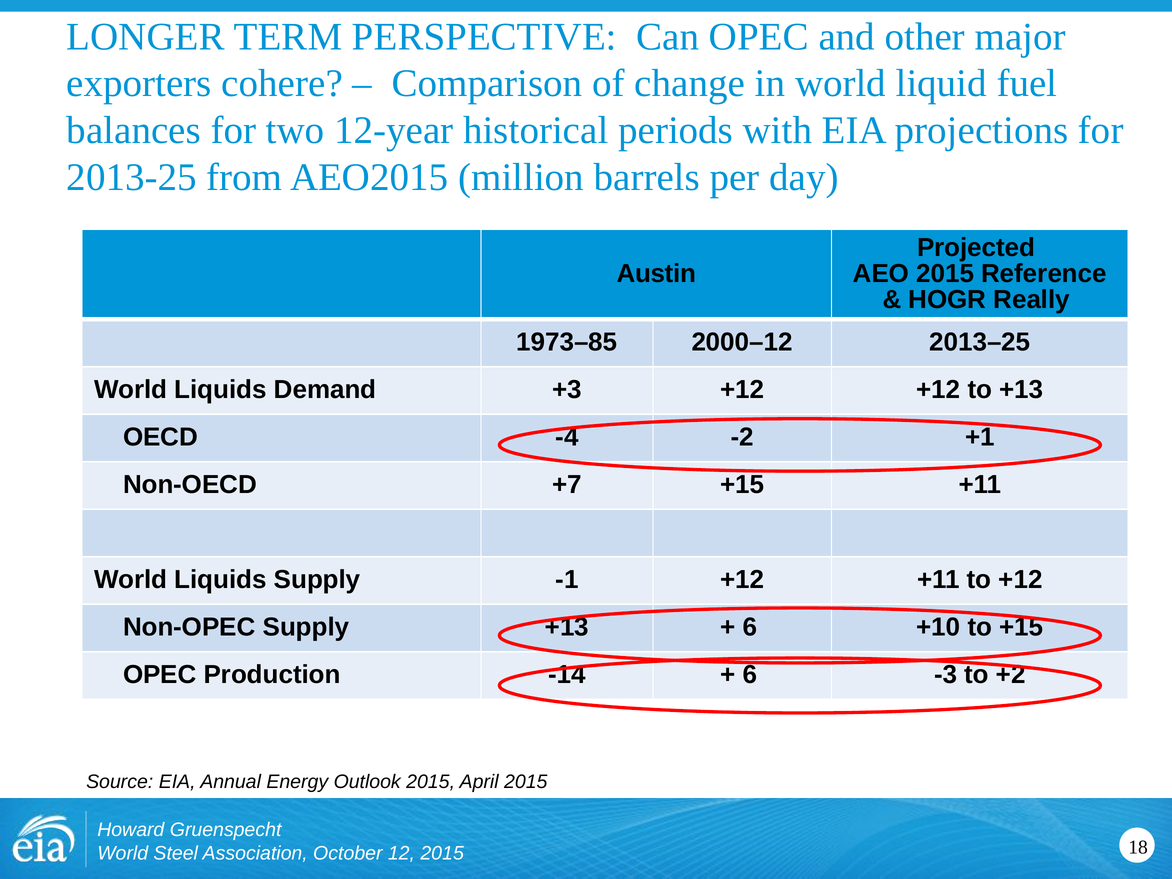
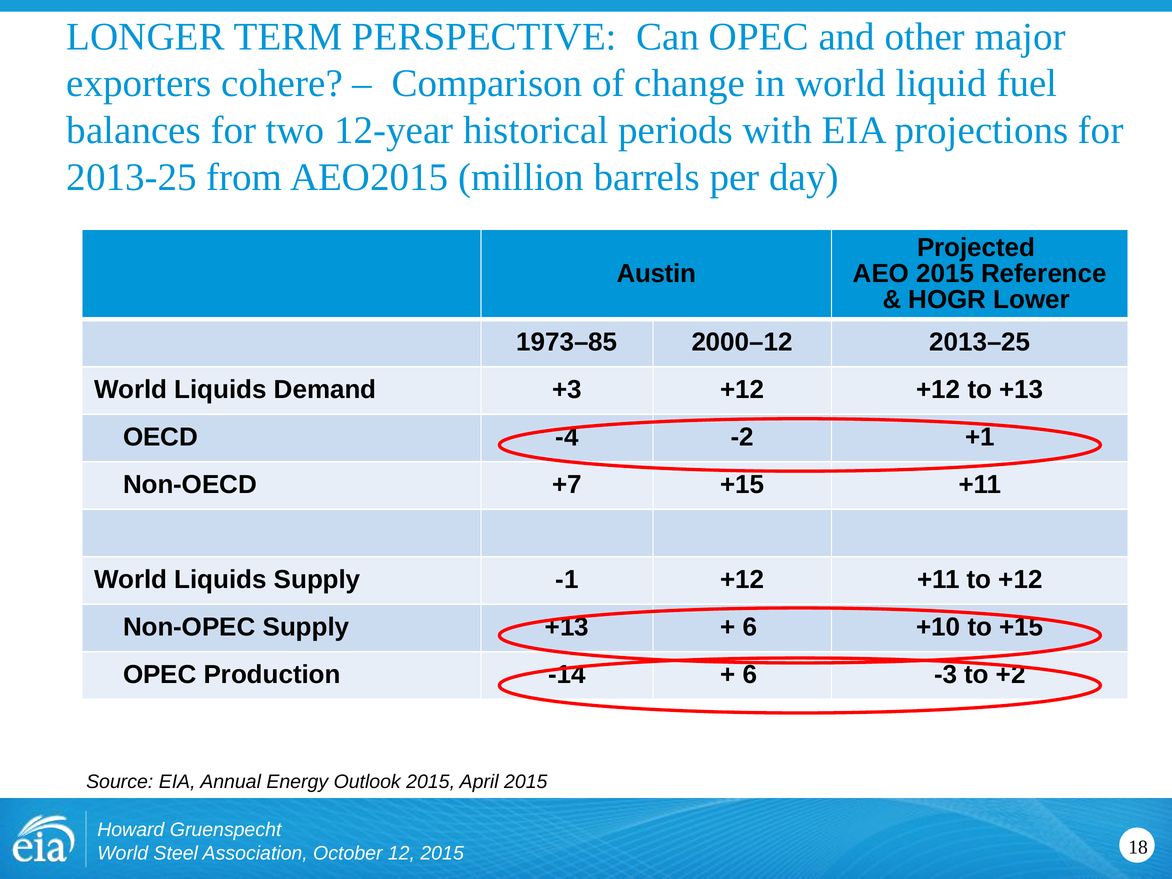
Really: Really -> Lower
